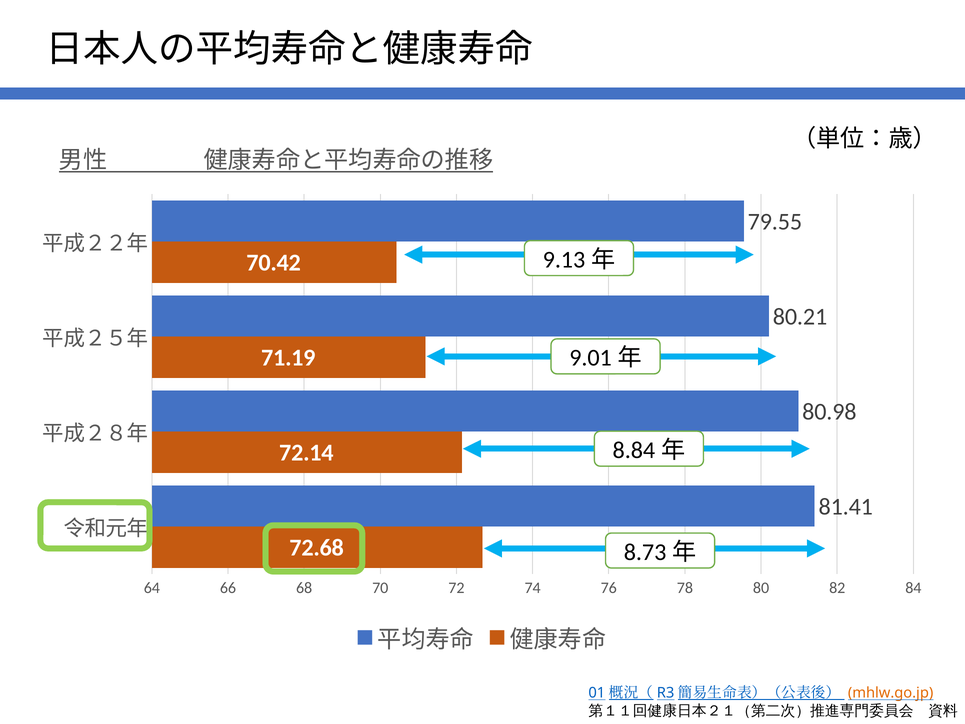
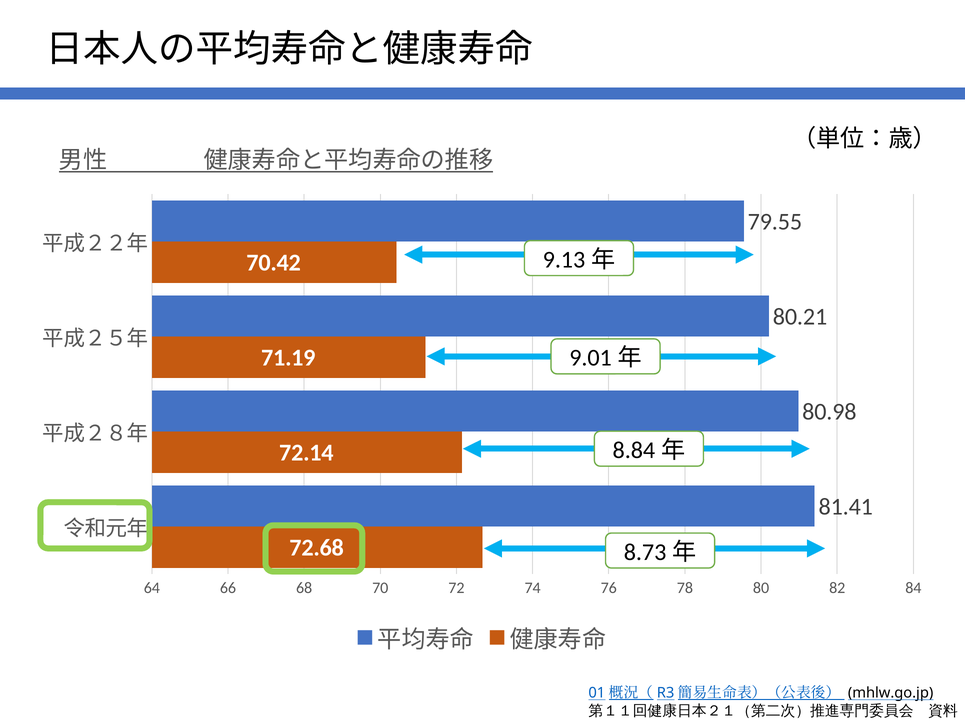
mhlw.go.jp colour: orange -> black
